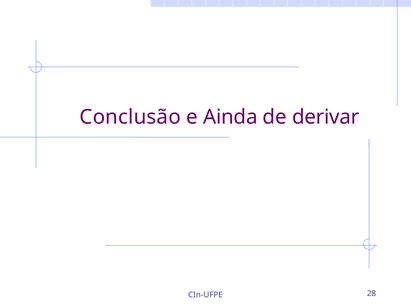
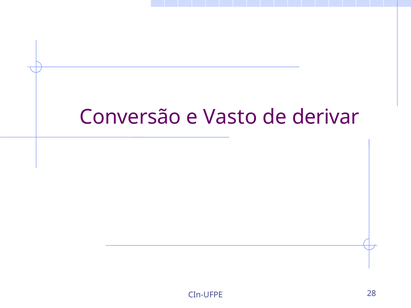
Conclusão: Conclusão -> Conversão
Ainda: Ainda -> Vasto
